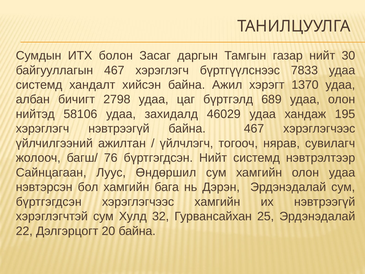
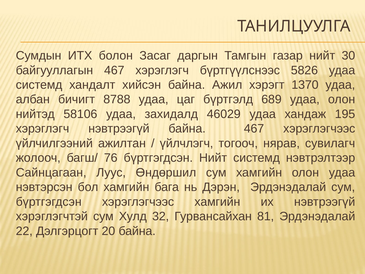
7833: 7833 -> 5826
2798: 2798 -> 8788
25: 25 -> 81
